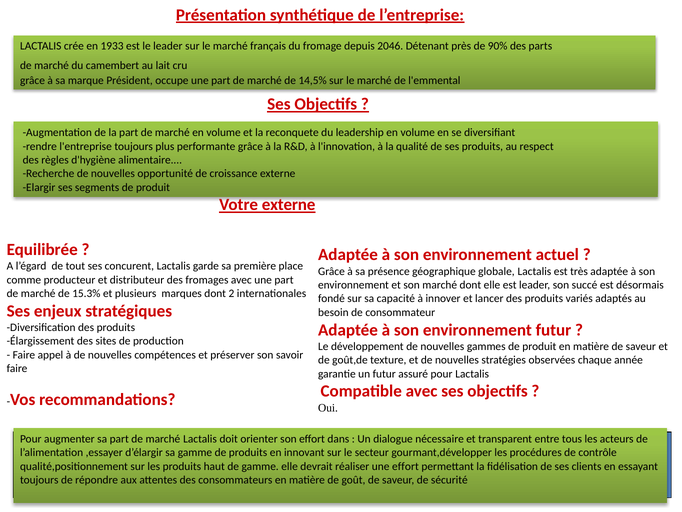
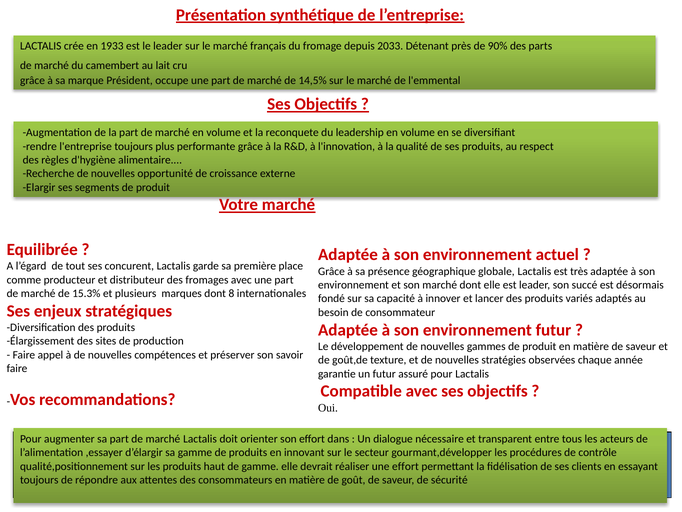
2046: 2046 -> 2033
Votre externe: externe -> marché
2: 2 -> 8
